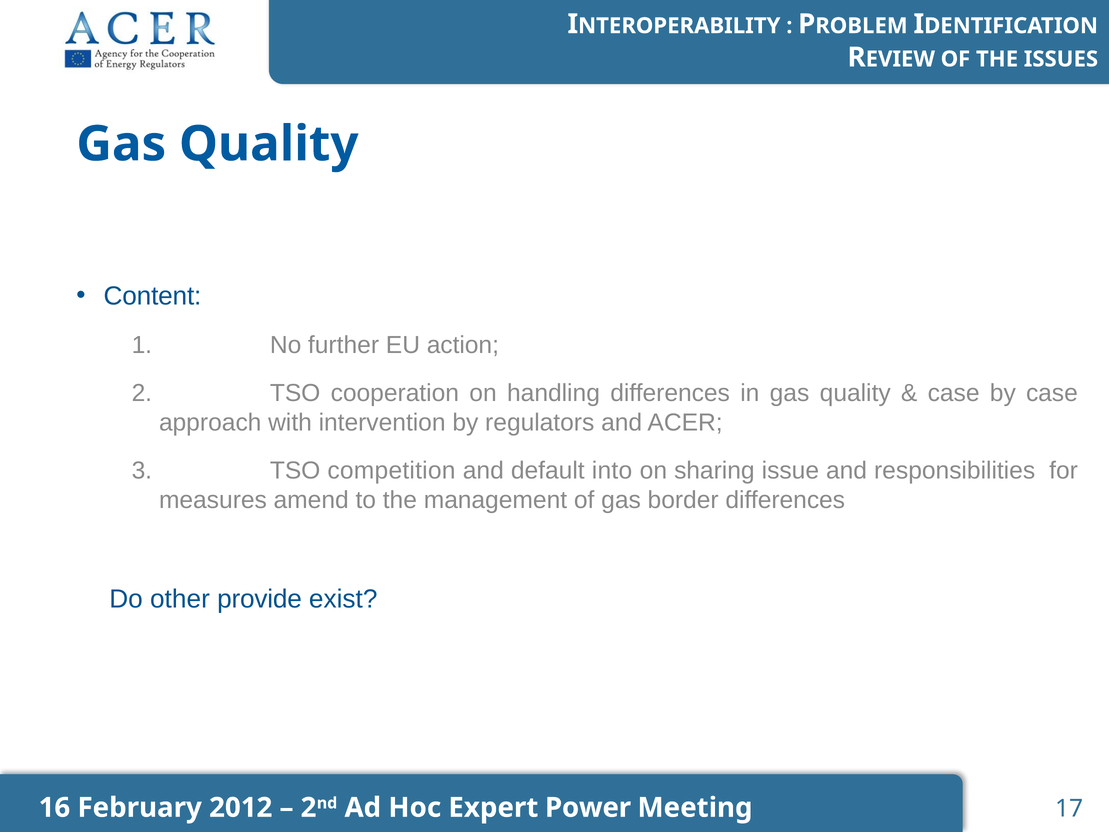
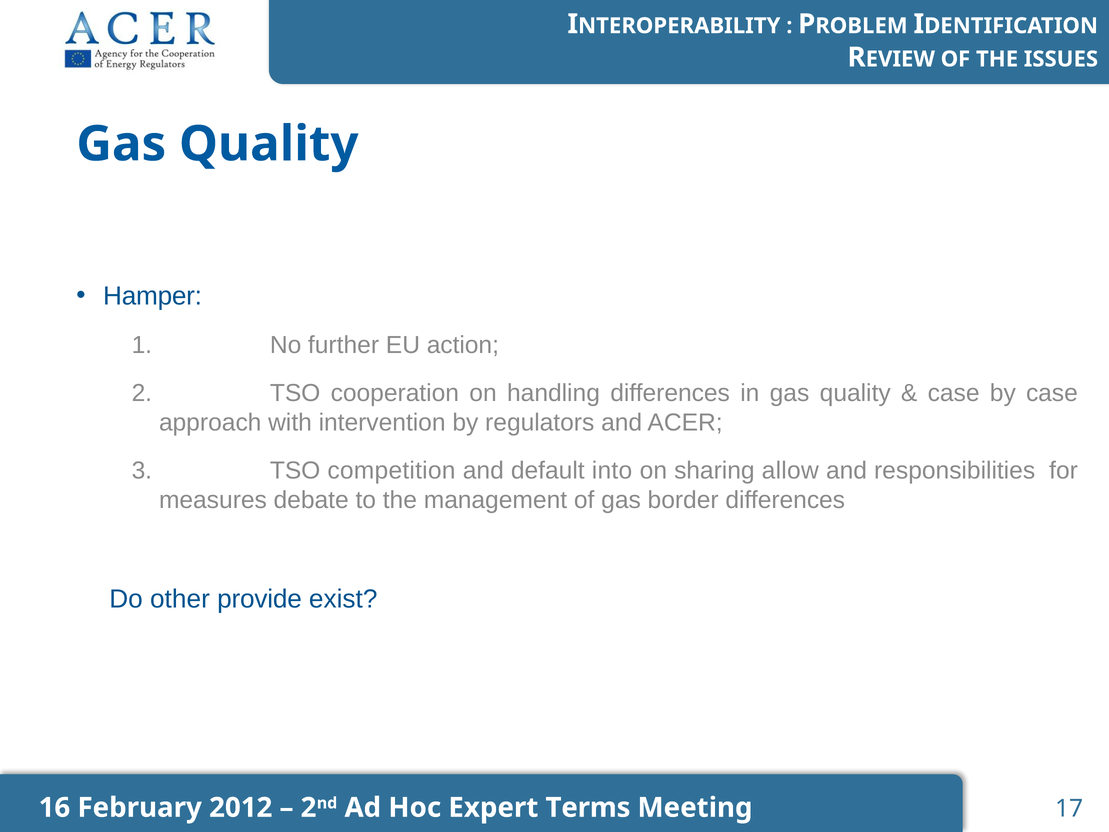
Content: Content -> Hamper
issue: issue -> allow
amend: amend -> debate
Power: Power -> Terms
